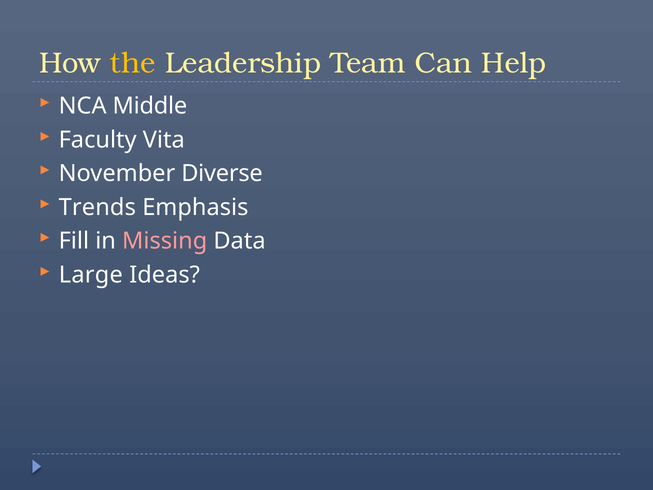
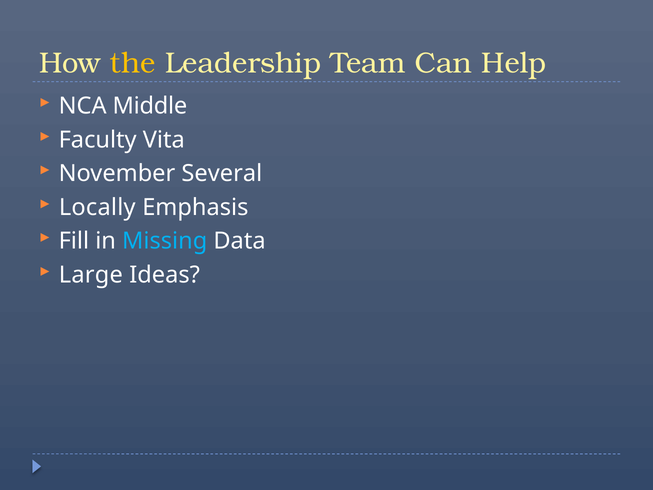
Diverse: Diverse -> Several
Trends: Trends -> Locally
Missing colour: pink -> light blue
